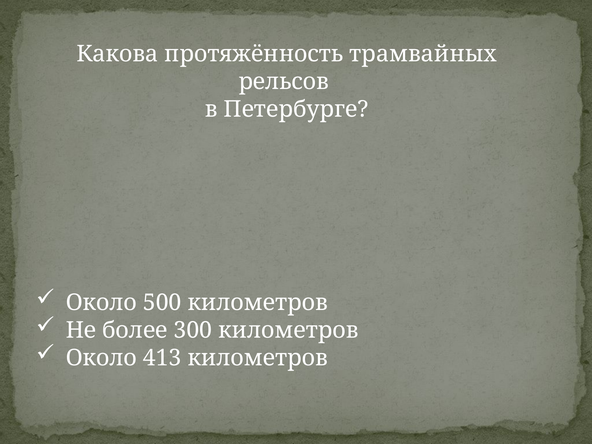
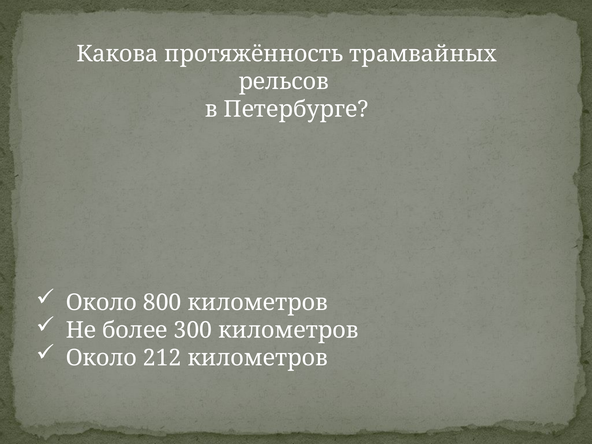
500: 500 -> 800
413: 413 -> 212
